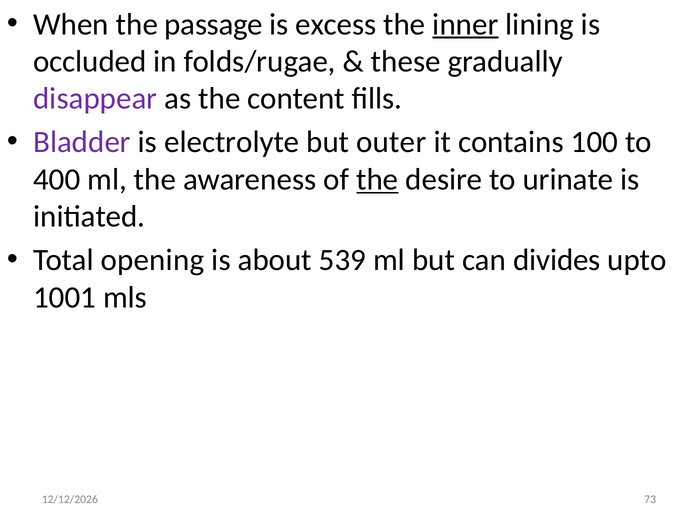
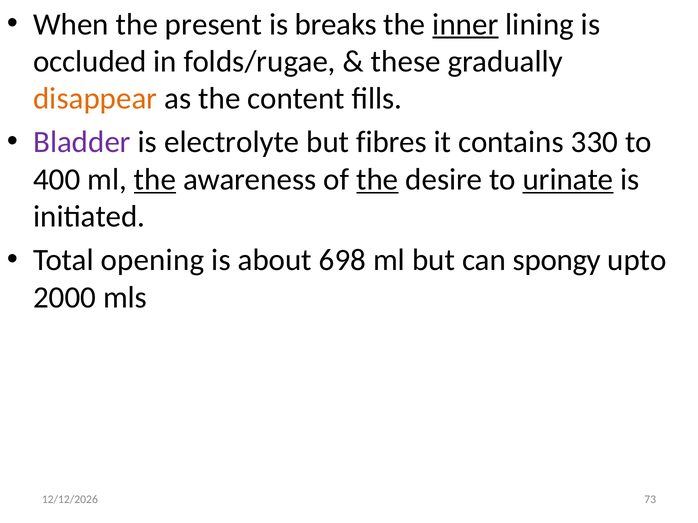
passage: passage -> present
excess: excess -> breaks
disappear colour: purple -> orange
outer: outer -> fibres
100: 100 -> 330
the at (155, 180) underline: none -> present
urinate underline: none -> present
539: 539 -> 698
divides: divides -> spongy
1001: 1001 -> 2000
